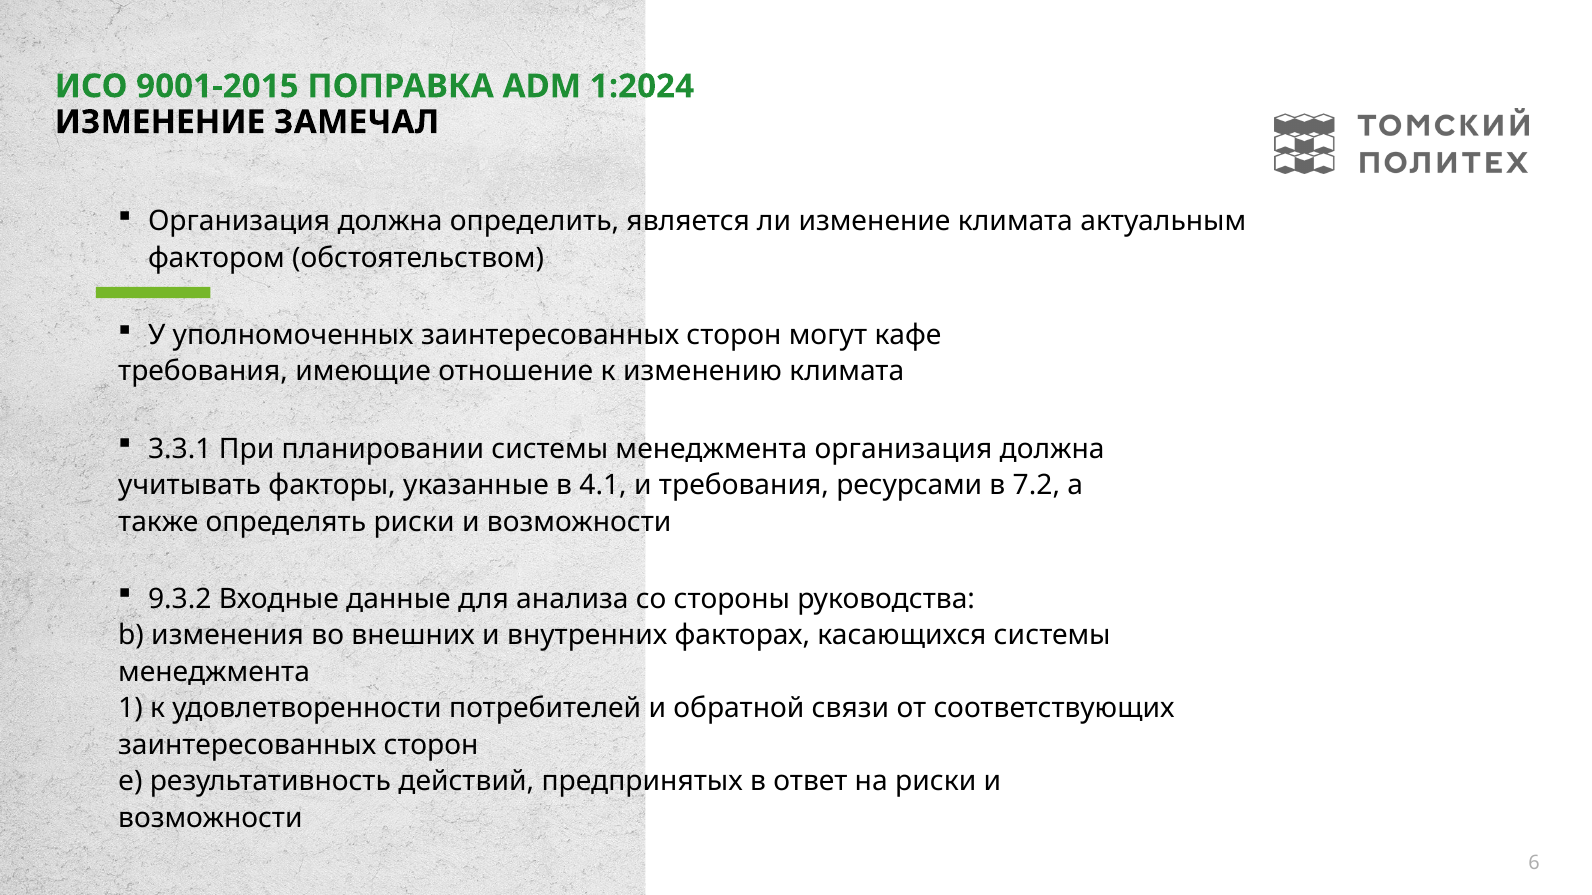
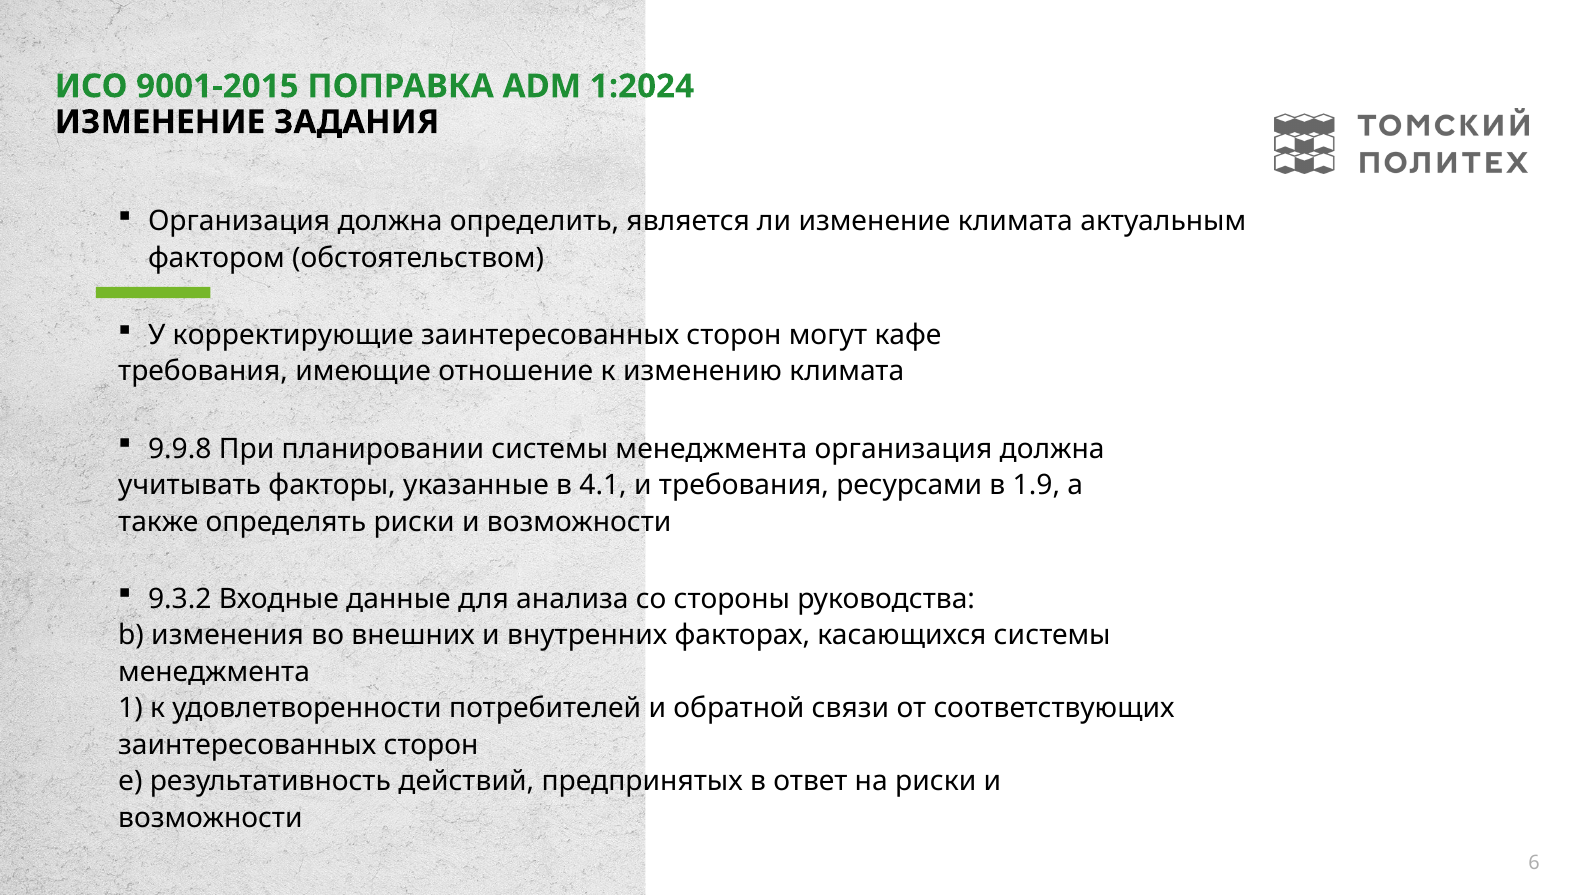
ЗАМЕЧАЛ: ЗАМЕЧАЛ -> ЗАДАНИЯ
уполномоченных: уполномоченных -> корректирующие
3.3.1: 3.3.1 -> 9.9.8
7.2: 7.2 -> 1.9
